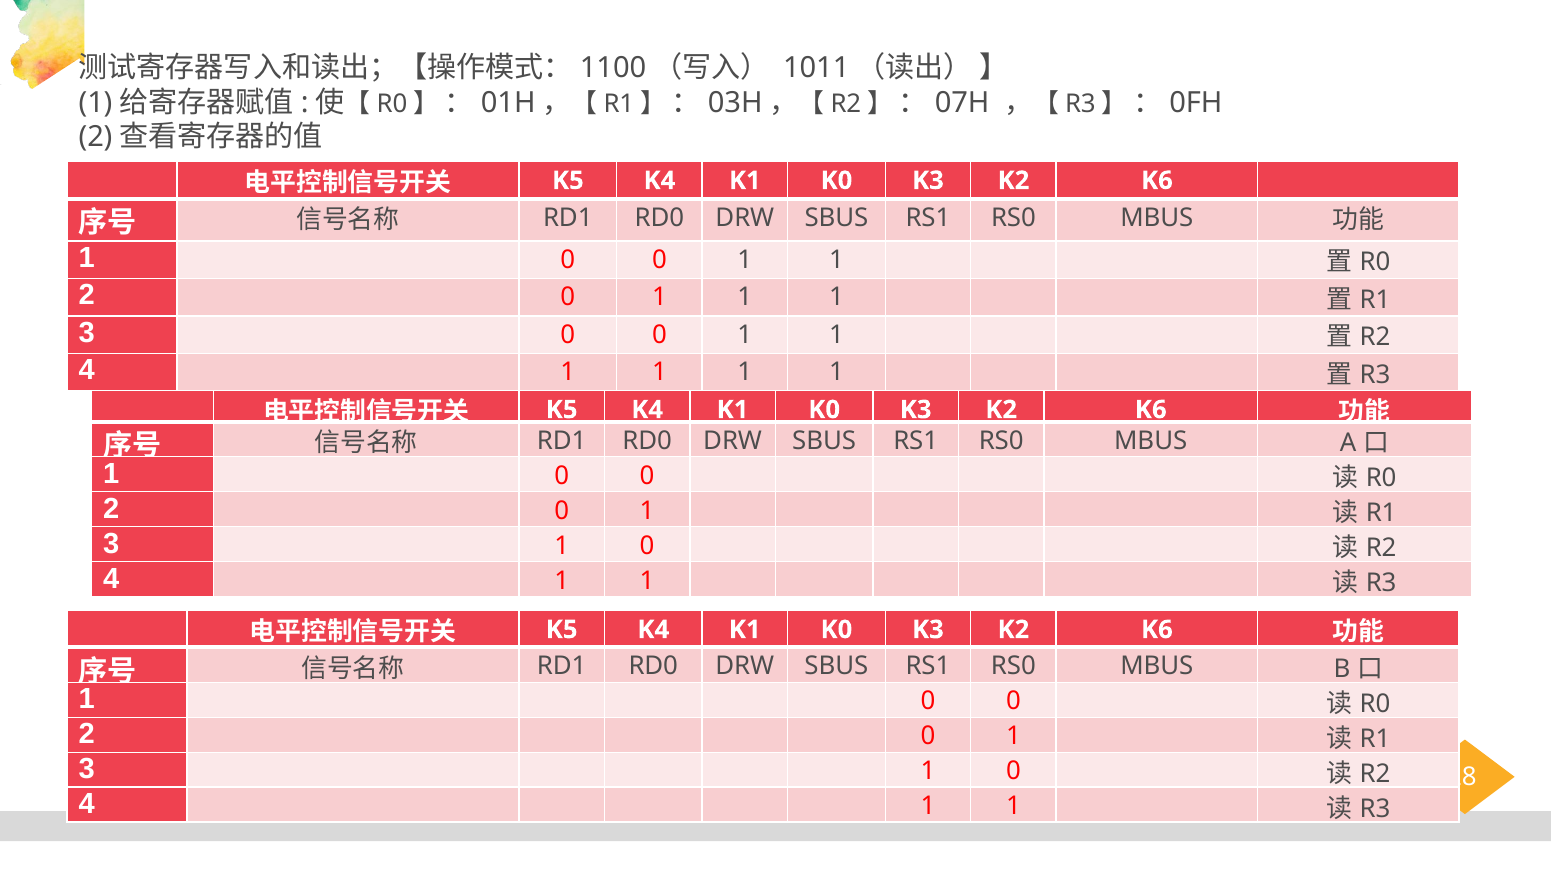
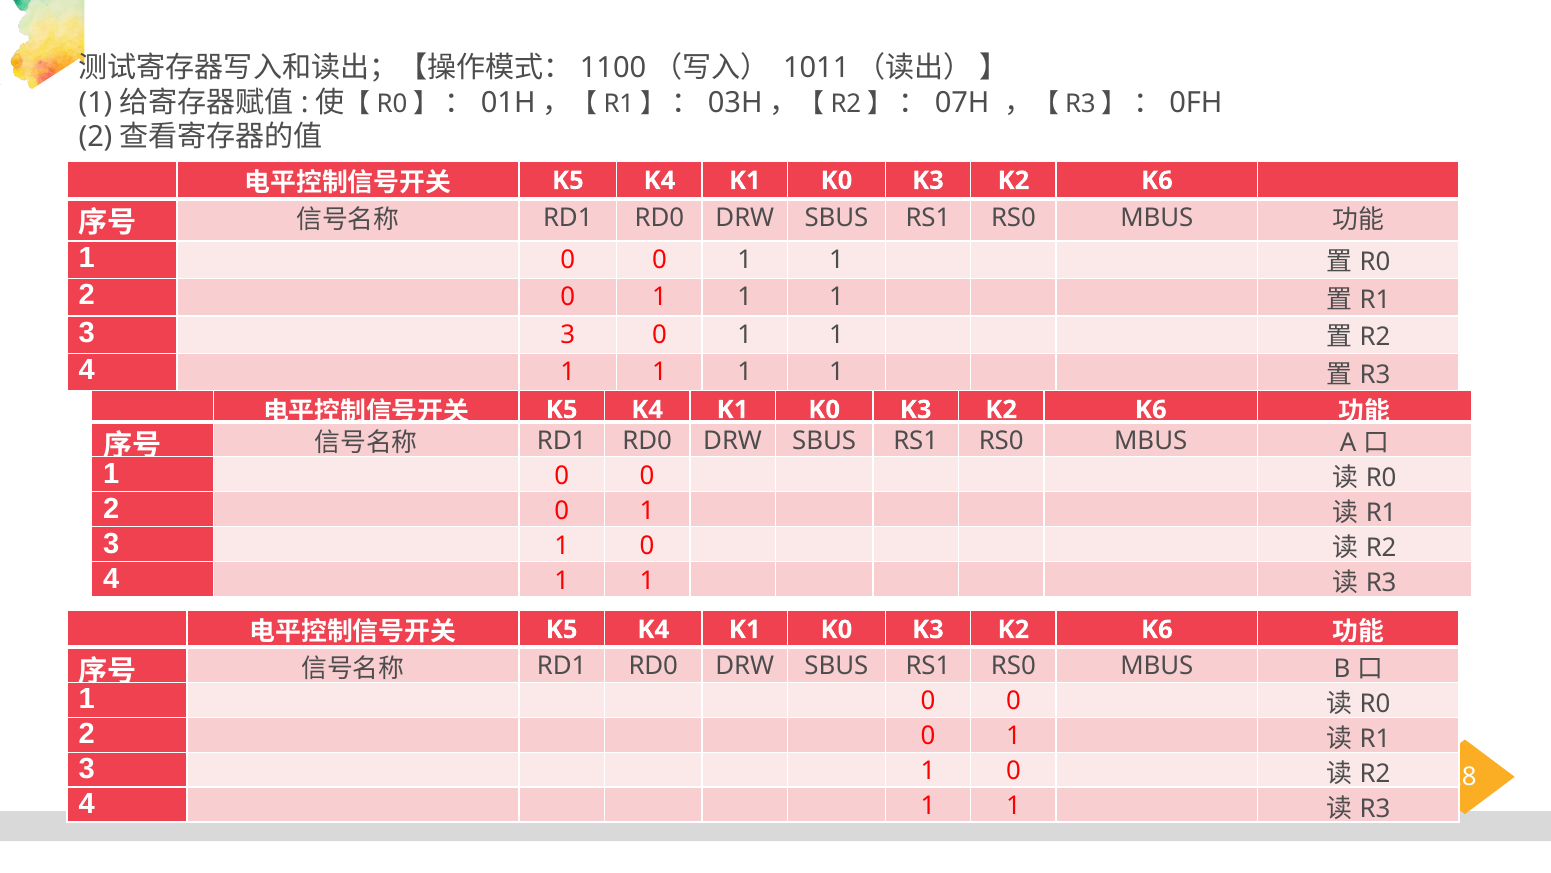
3 0: 0 -> 3
